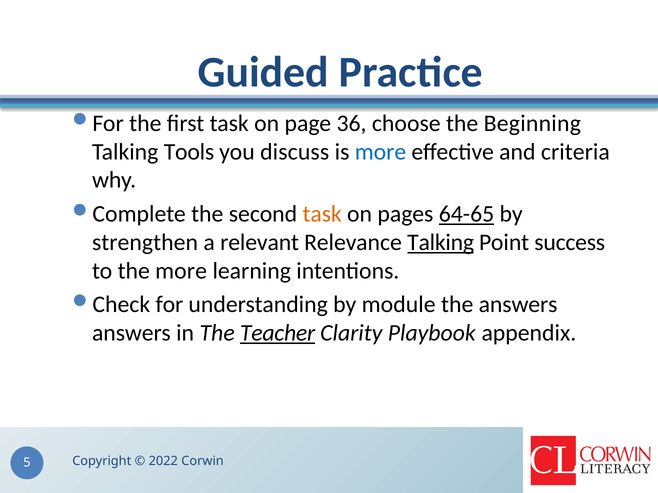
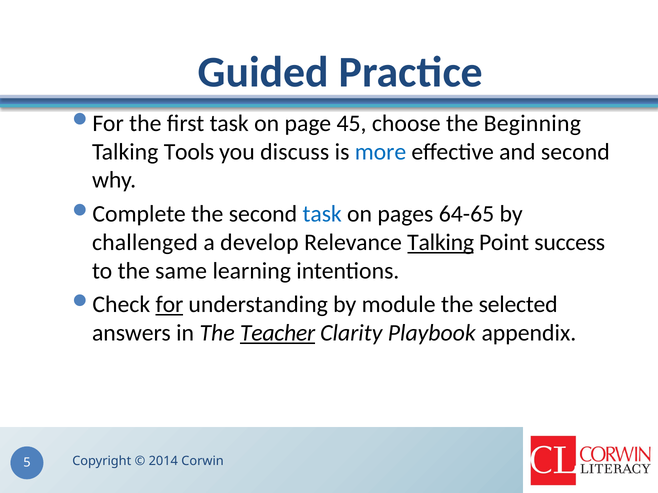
36: 36 -> 45
and criteria: criteria -> second
task at (322, 214) colour: orange -> blue
64-65 underline: present -> none
strengthen: strengthen -> challenged
relevant: relevant -> develop
the more: more -> same
for underline: none -> present
the answers: answers -> selected
2022: 2022 -> 2014
